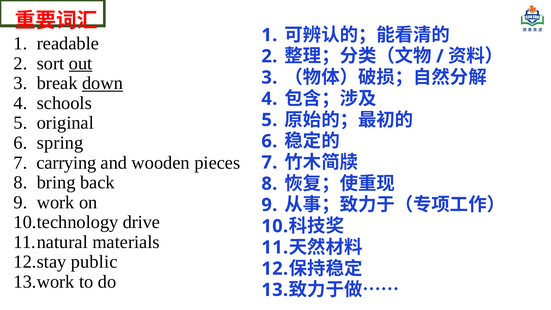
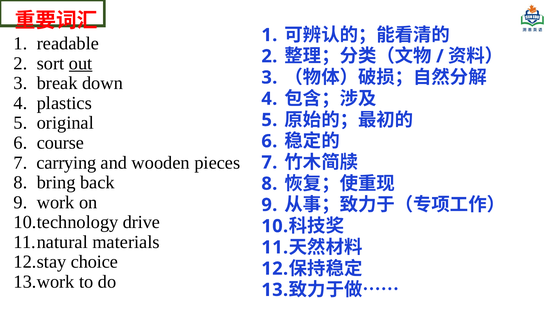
down underline: present -> none
schools: schools -> plastics
spring: spring -> course
public: public -> choice
